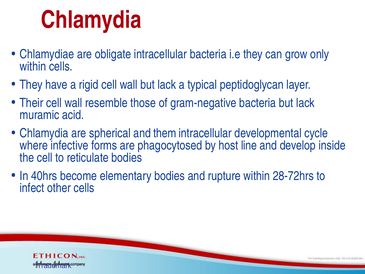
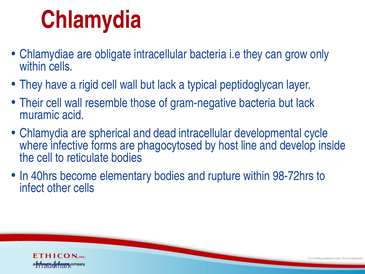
them: them -> dead
28-72hrs: 28-72hrs -> 98-72hrs
